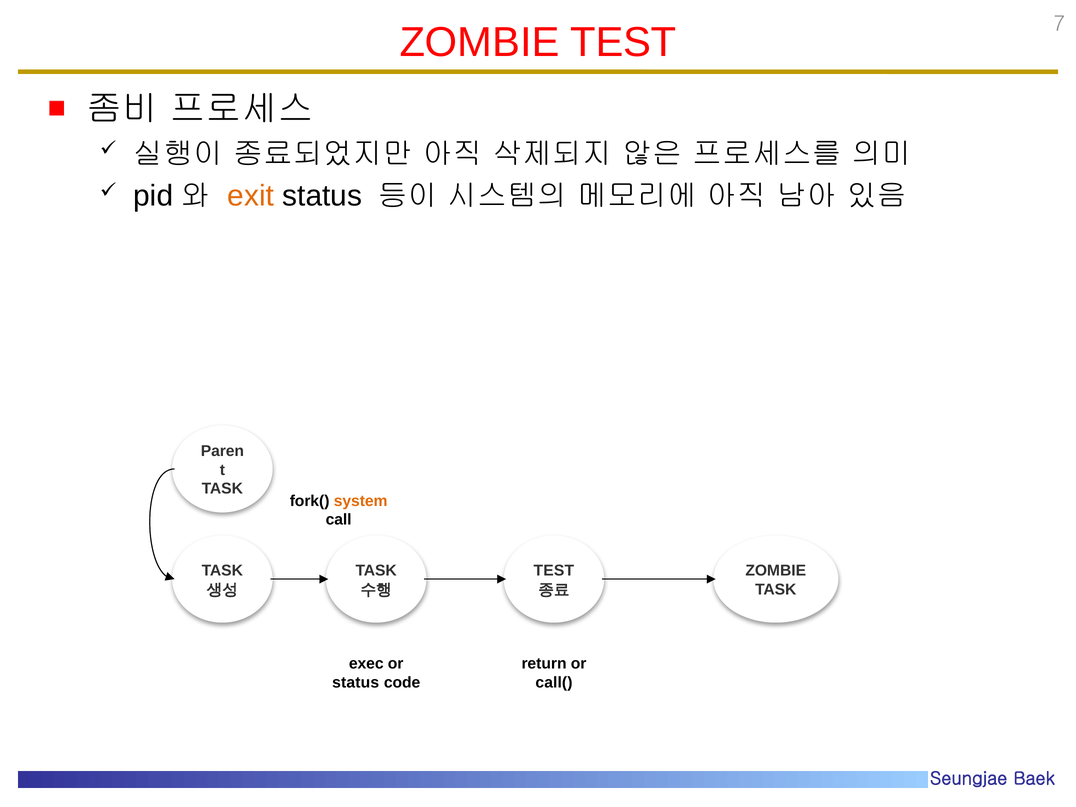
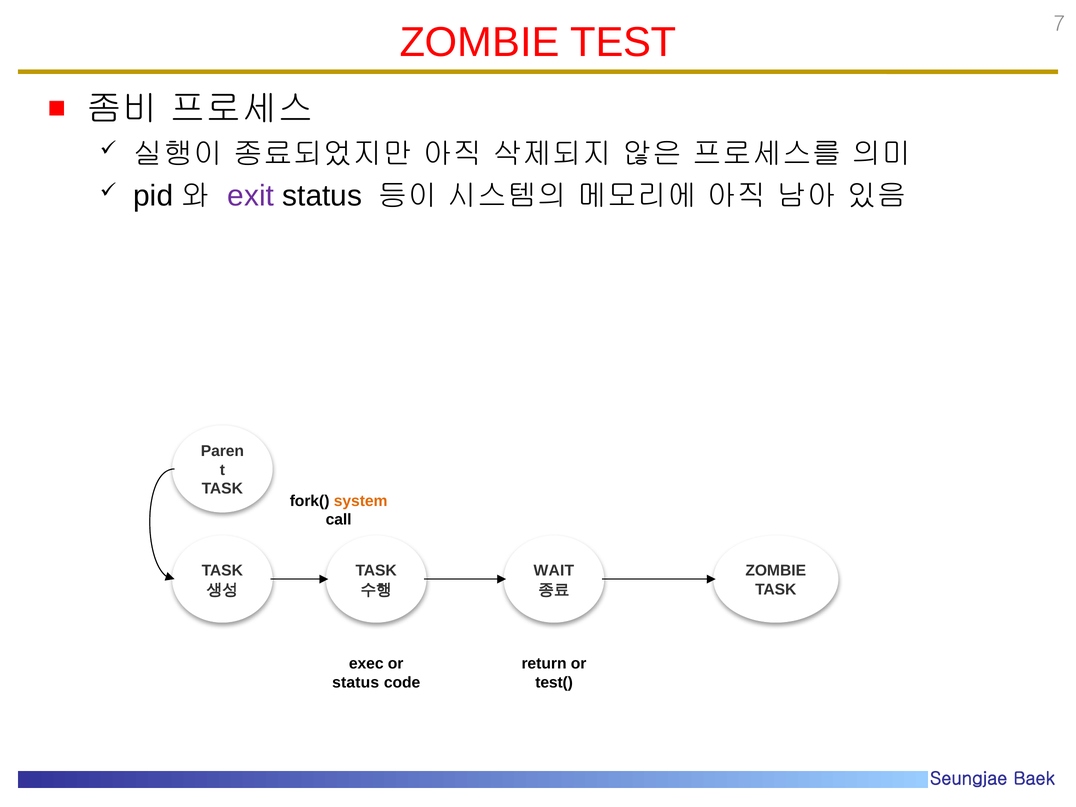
exit colour: orange -> purple
TEST at (554, 571): TEST -> WAIT
call(: call( -> test(
